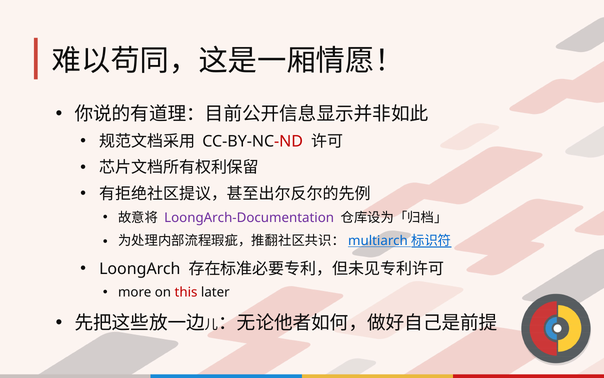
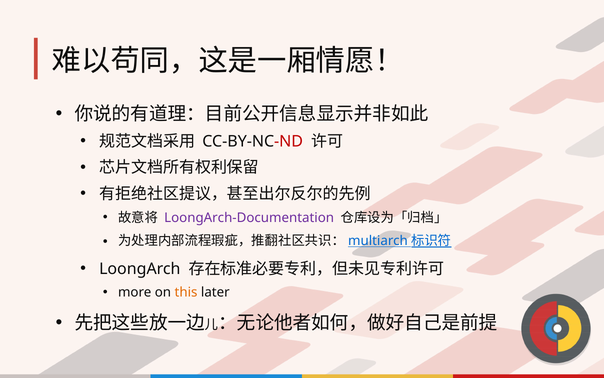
this colour: red -> orange
